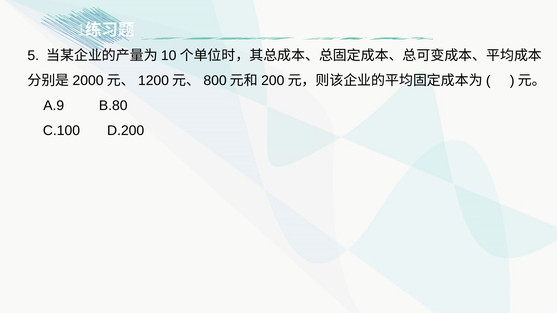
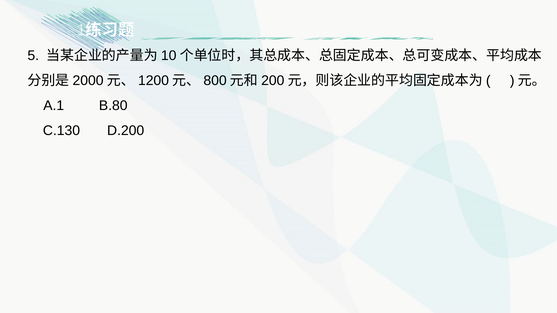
A.9: A.9 -> A.1
C.100: C.100 -> C.130
